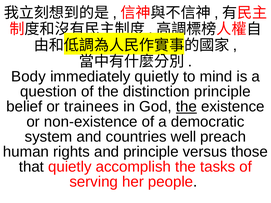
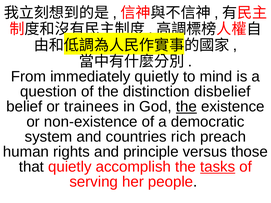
Body: Body -> From
distinction principle: principle -> disbelief
well: well -> rich
tasks underline: none -> present
